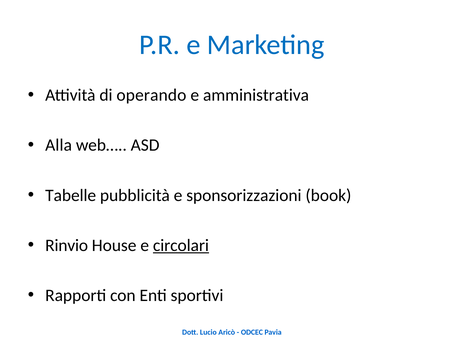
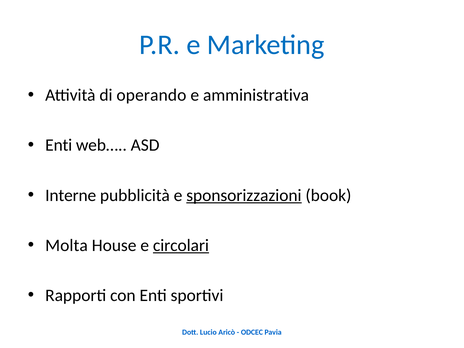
Alla at (59, 145): Alla -> Enti
Tabelle: Tabelle -> Interne
sponsorizzazioni underline: none -> present
Rinvio: Rinvio -> Molta
